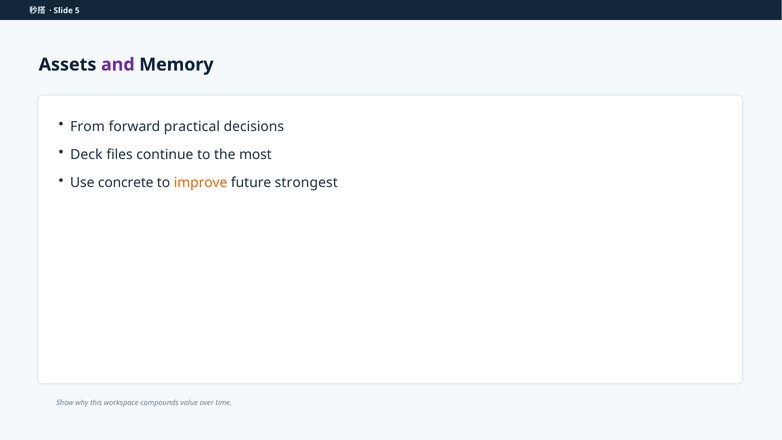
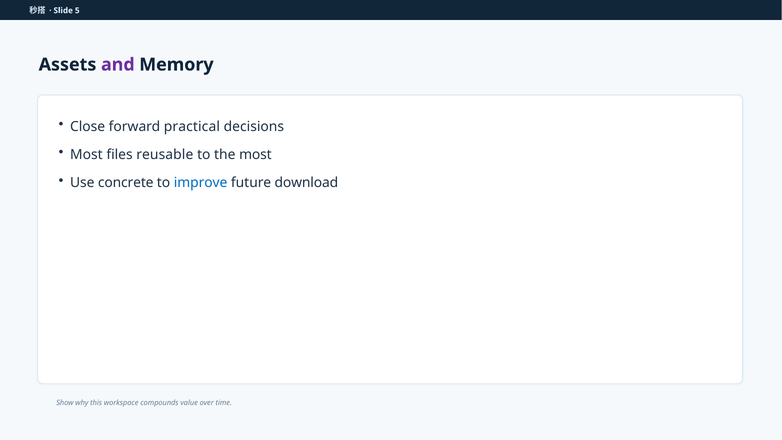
From: From -> Close
Deck at (86, 155): Deck -> Most
continue: continue -> reusable
improve colour: orange -> blue
strongest: strongest -> download
